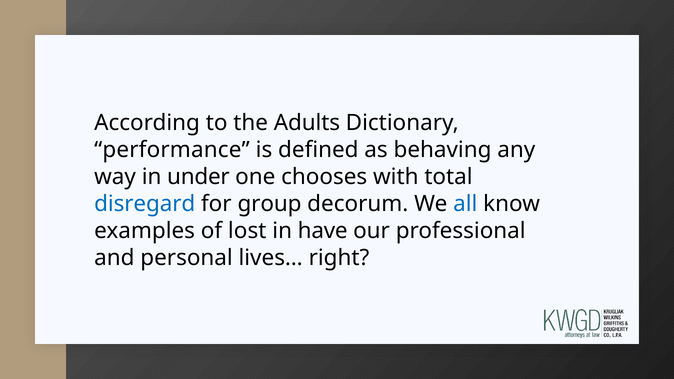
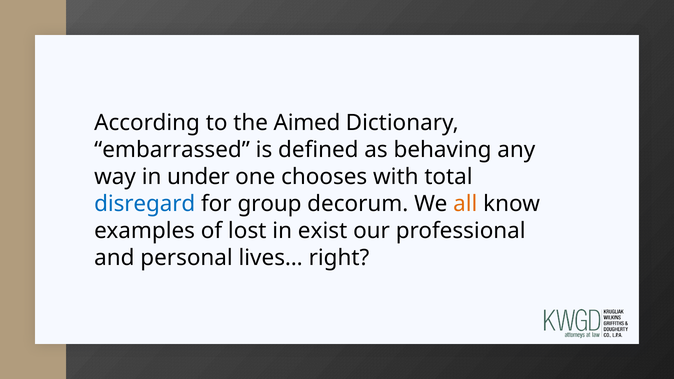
Adults: Adults -> Aimed
performance: performance -> embarrassed
all colour: blue -> orange
have: have -> exist
